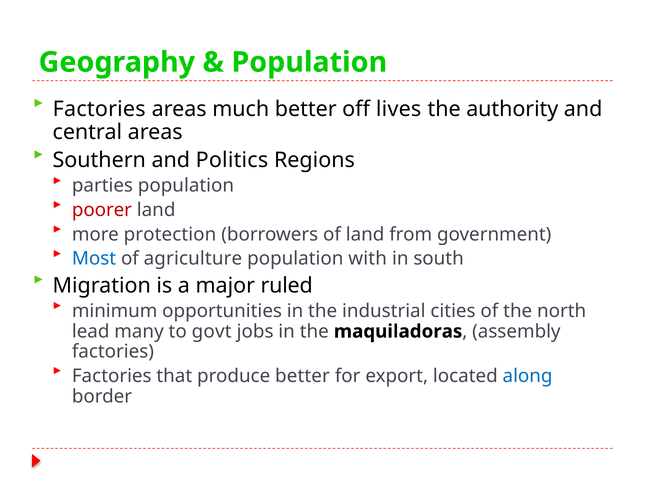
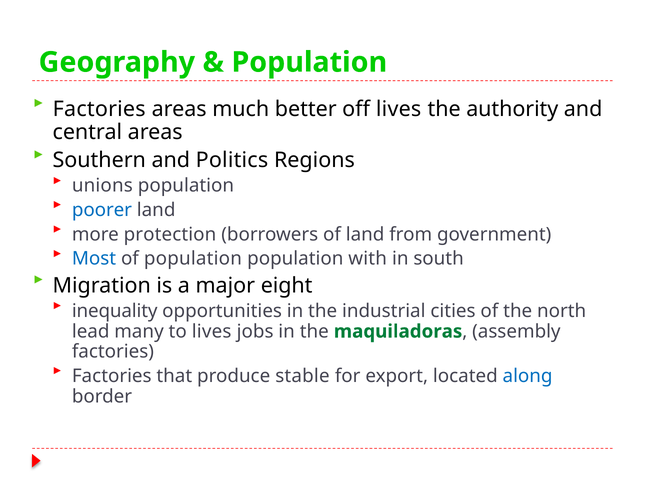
parties: parties -> unions
poorer colour: red -> blue
of agriculture: agriculture -> population
ruled: ruled -> eight
minimum: minimum -> inequality
to govt: govt -> lives
maquiladoras colour: black -> green
produce better: better -> stable
